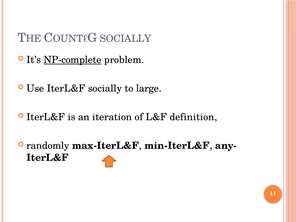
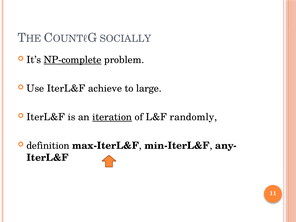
IterL&F socially: socially -> achieve
iteration underline: none -> present
definition: definition -> randomly
randomly: randomly -> definition
